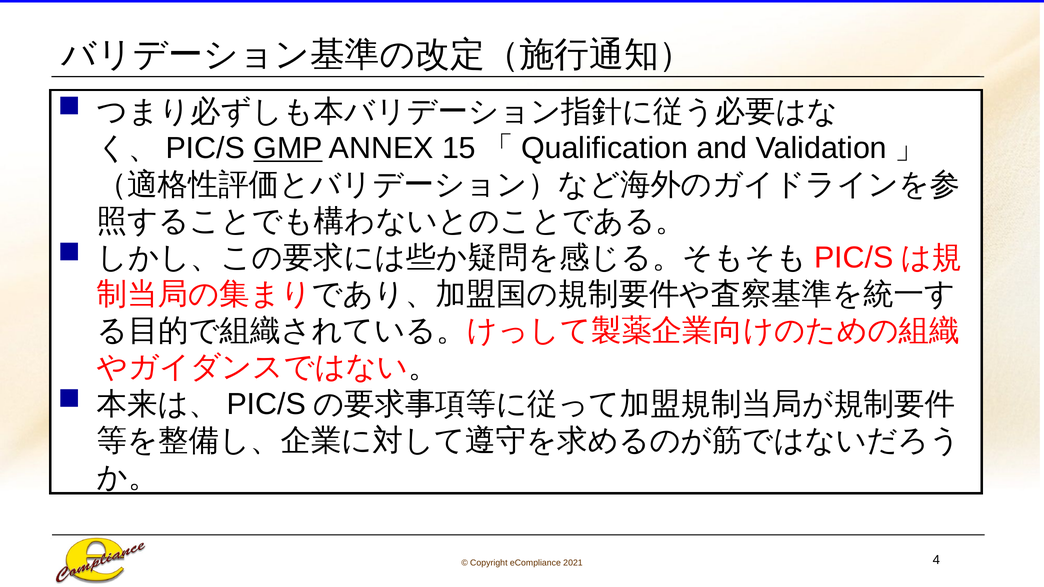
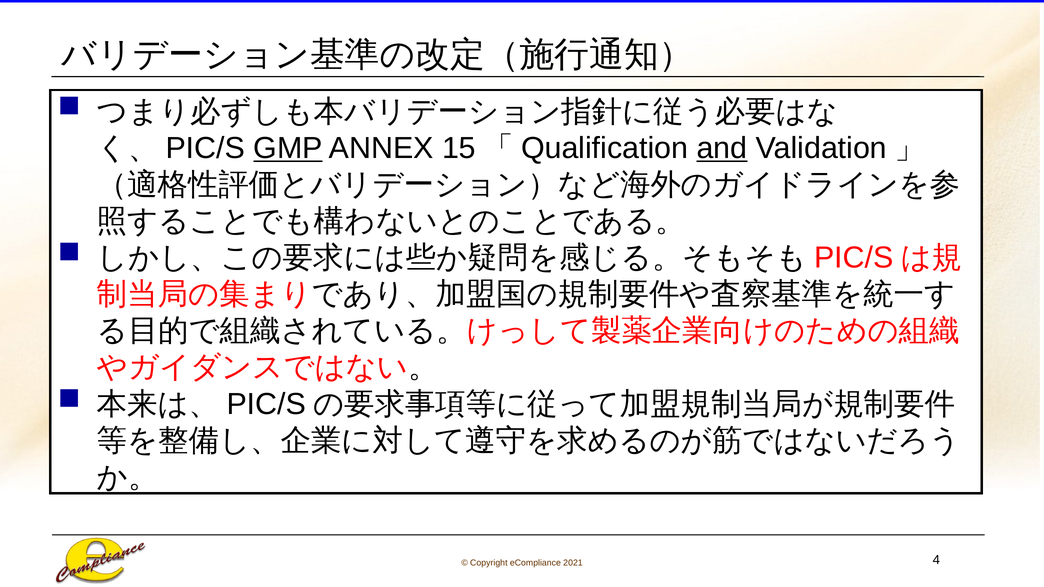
and underline: none -> present
